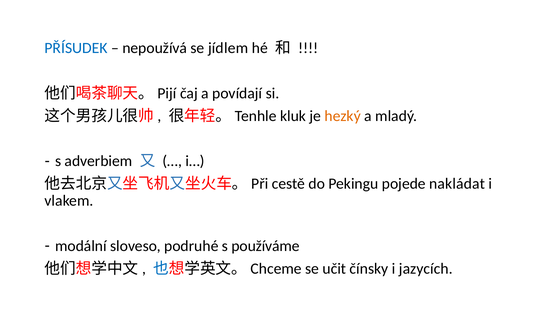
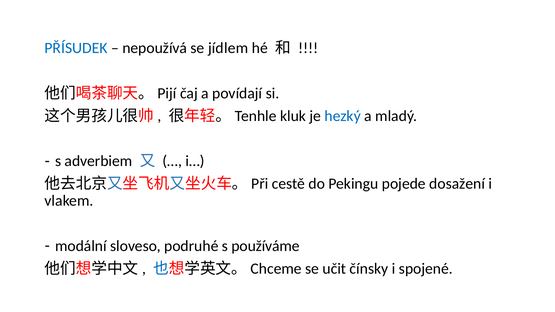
hezký colour: orange -> blue
nakládat: nakládat -> dosažení
jazycích: jazycích -> spojené
